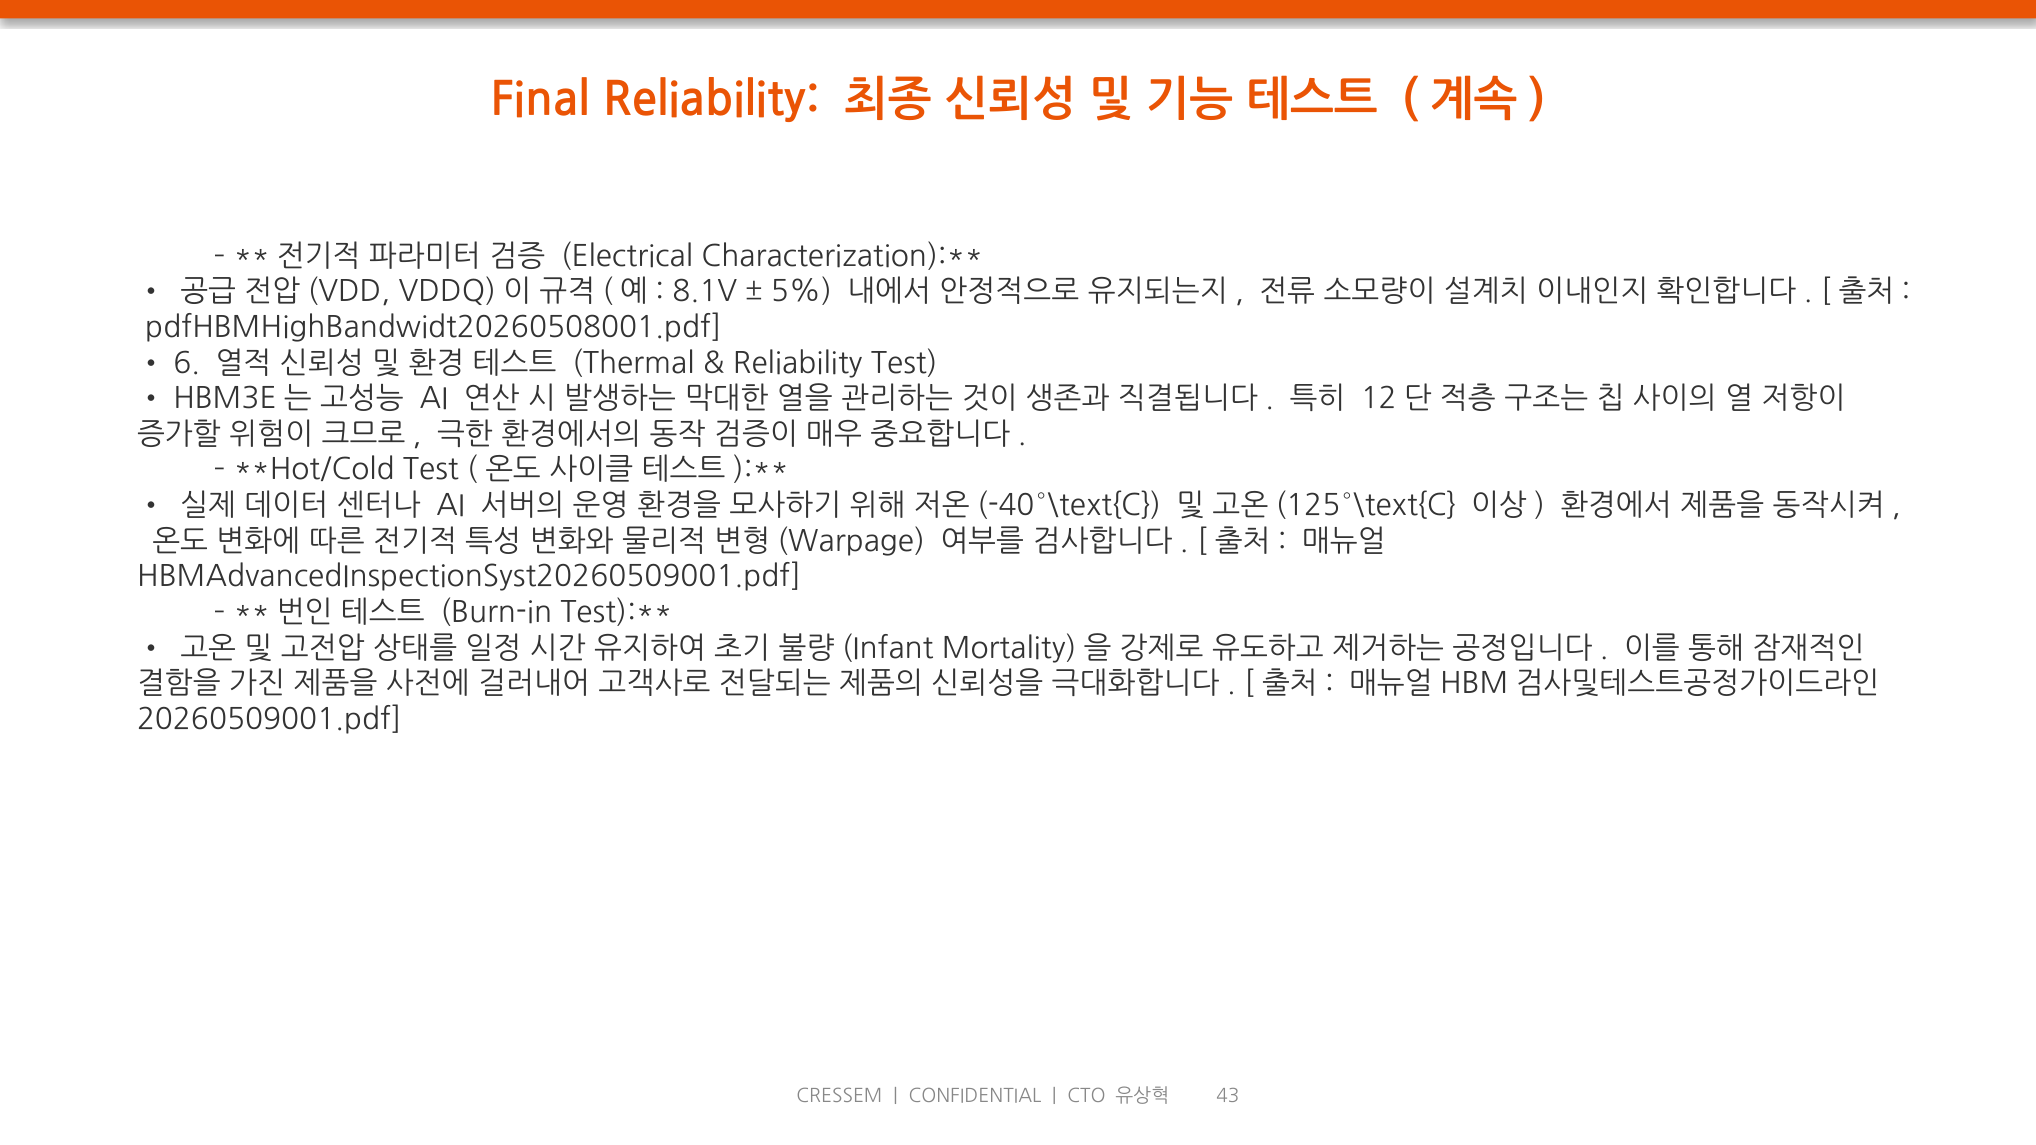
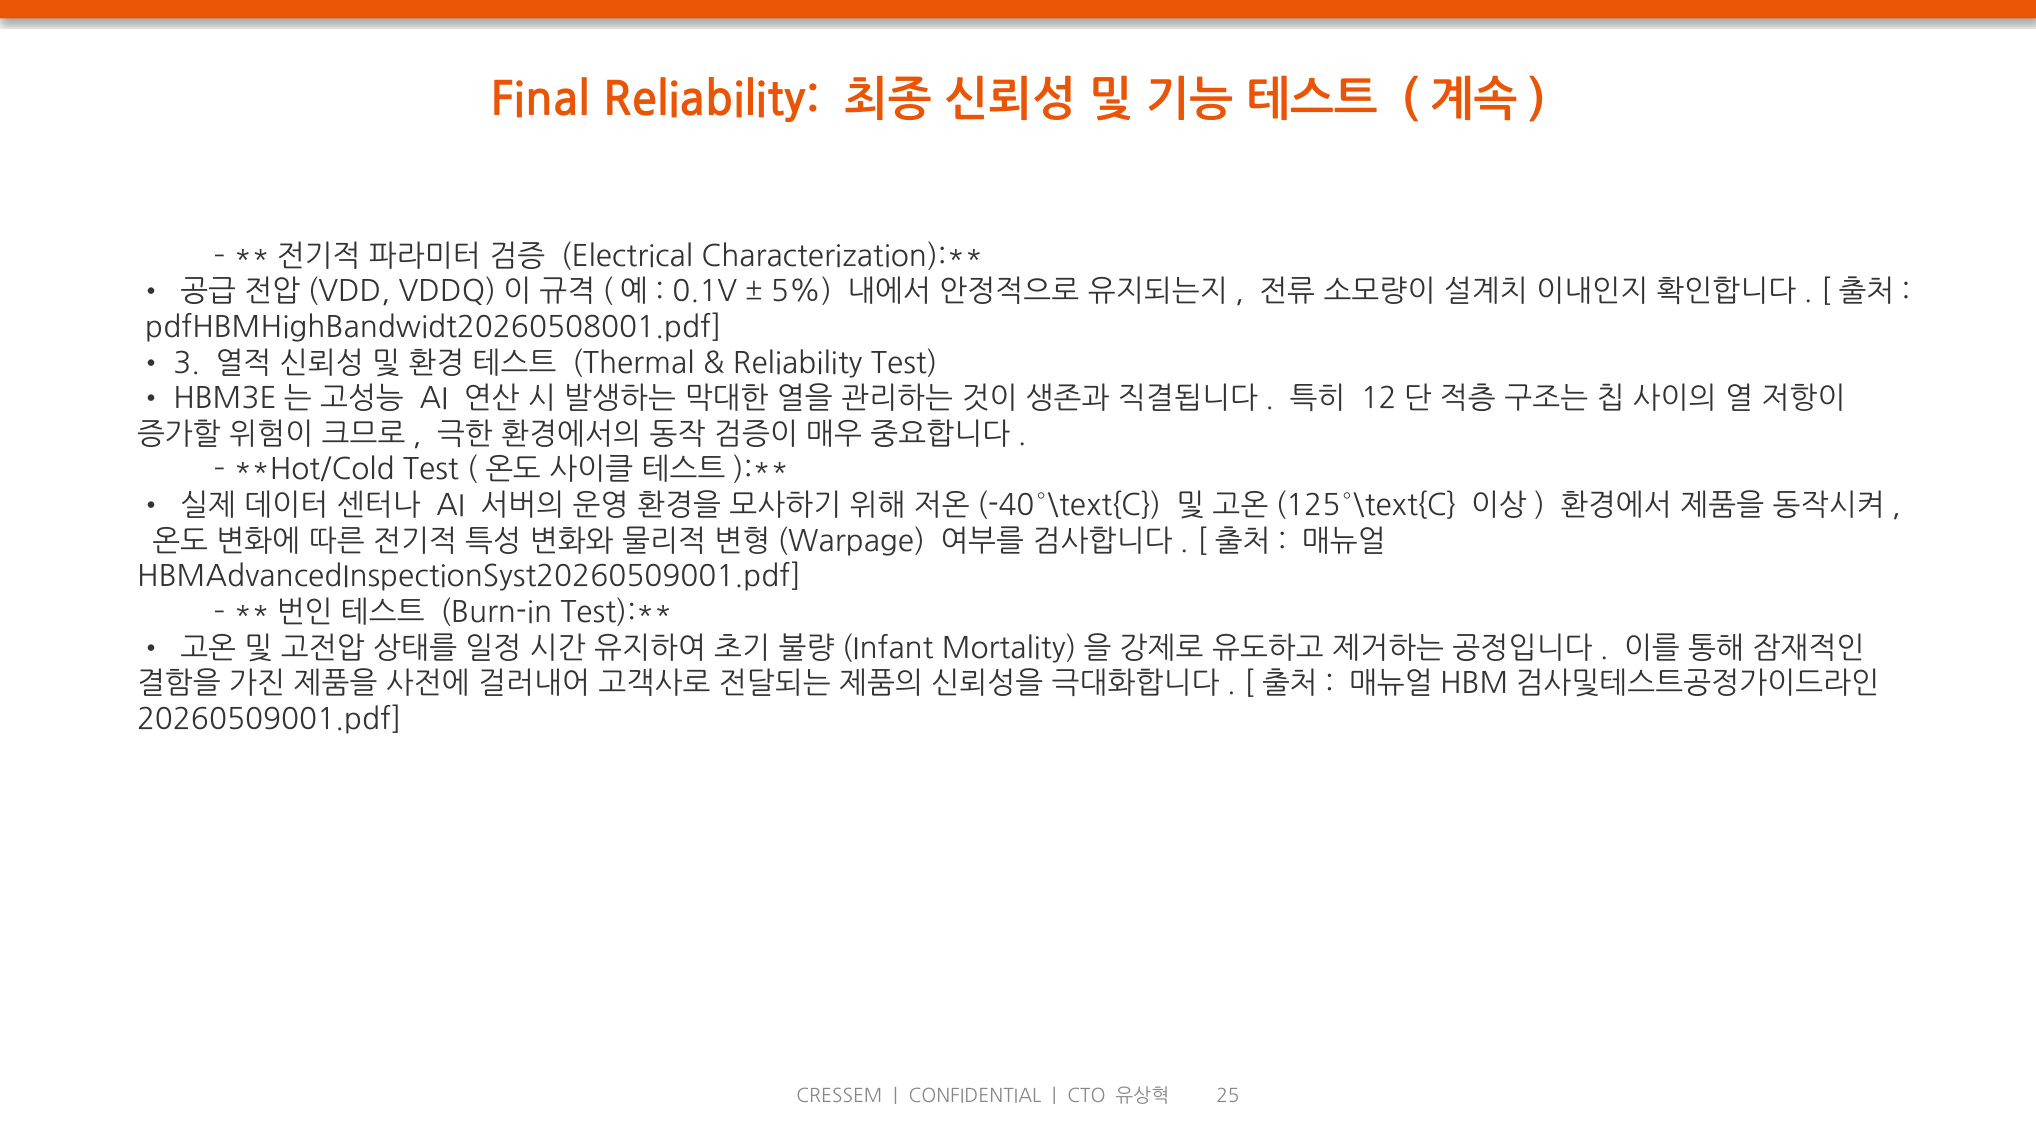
8.1V: 8.1V -> 0.1V
6: 6 -> 3
43: 43 -> 25
